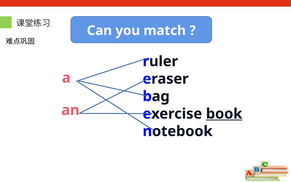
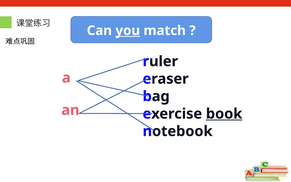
you underline: none -> present
